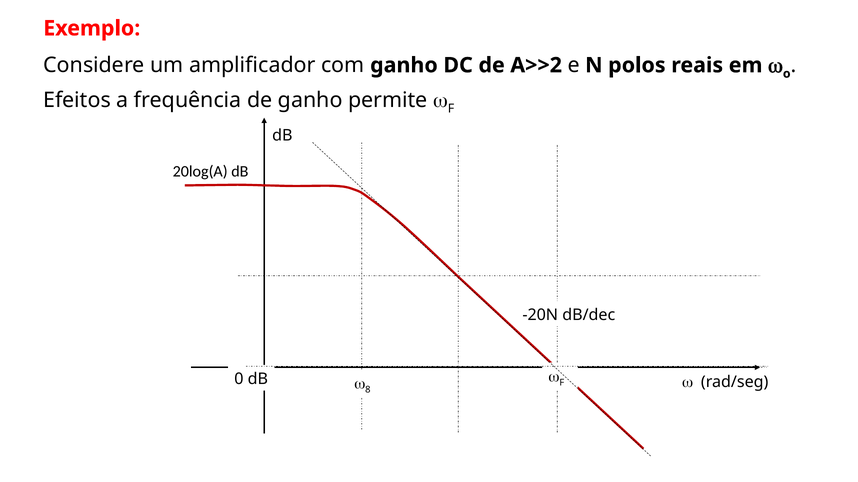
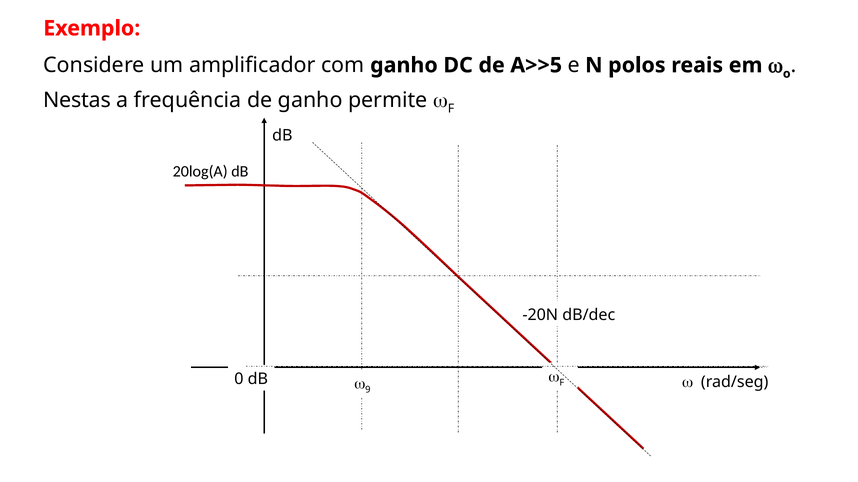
A>>2: A>>2 -> A>>5
Efeitos: Efeitos -> Nestas
8: 8 -> 9
